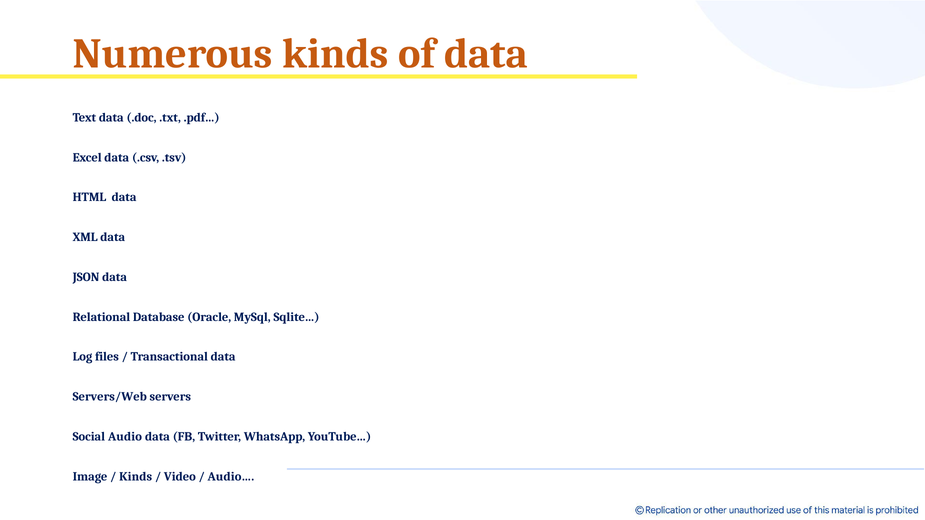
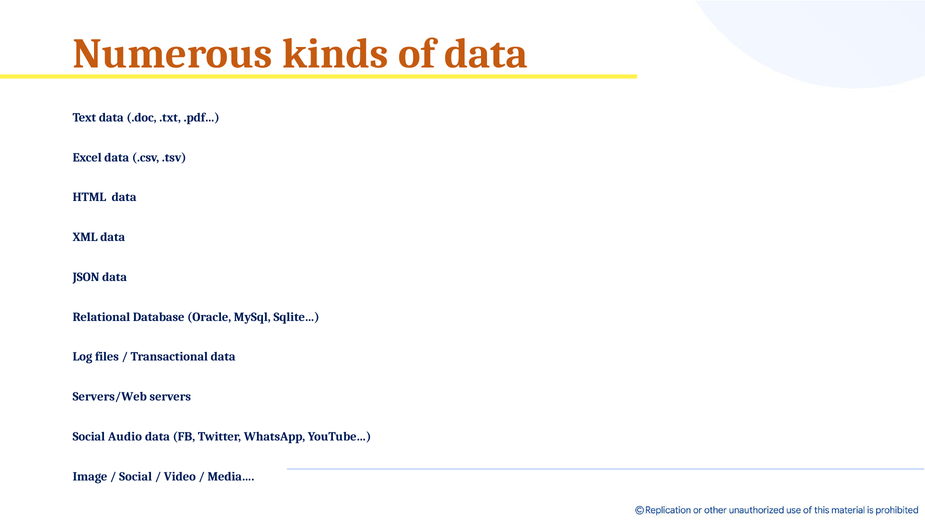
Kinds at (136, 477): Kinds -> Social
Audio…: Audio… -> Media…
